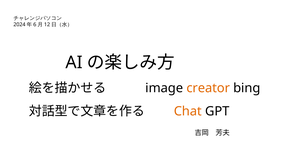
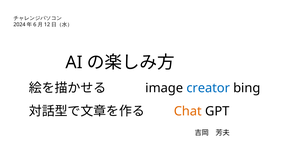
creator colour: orange -> blue
